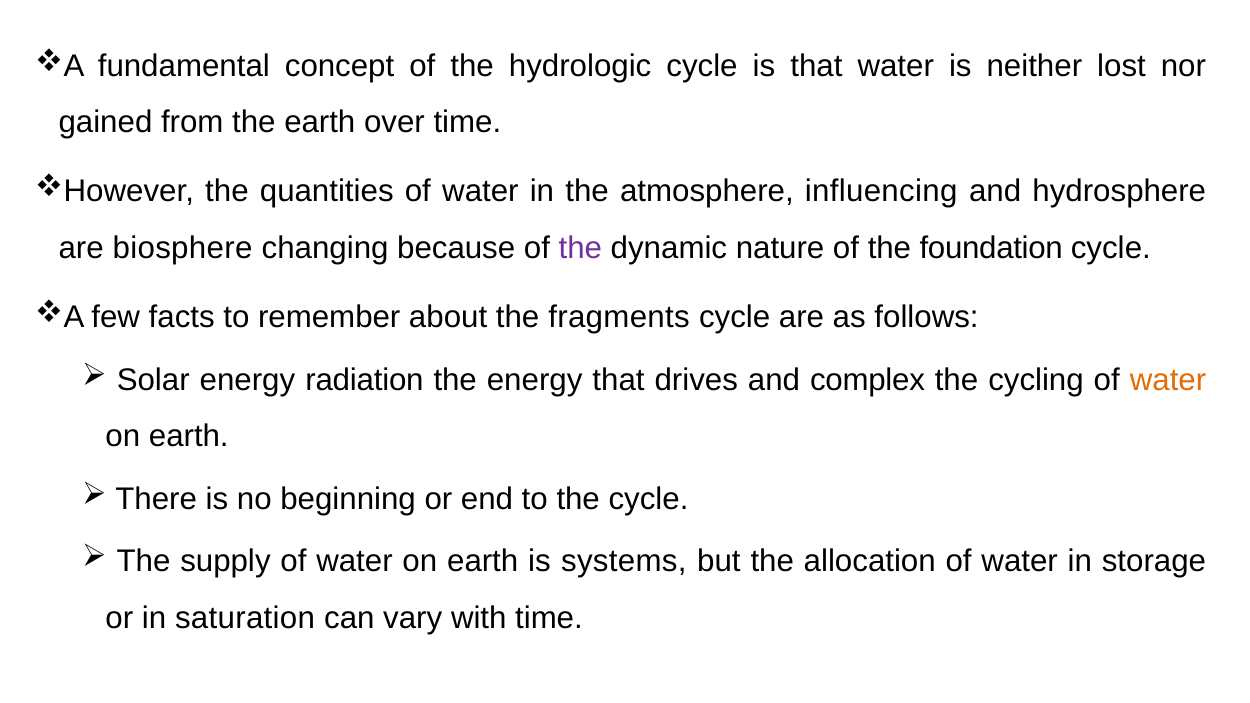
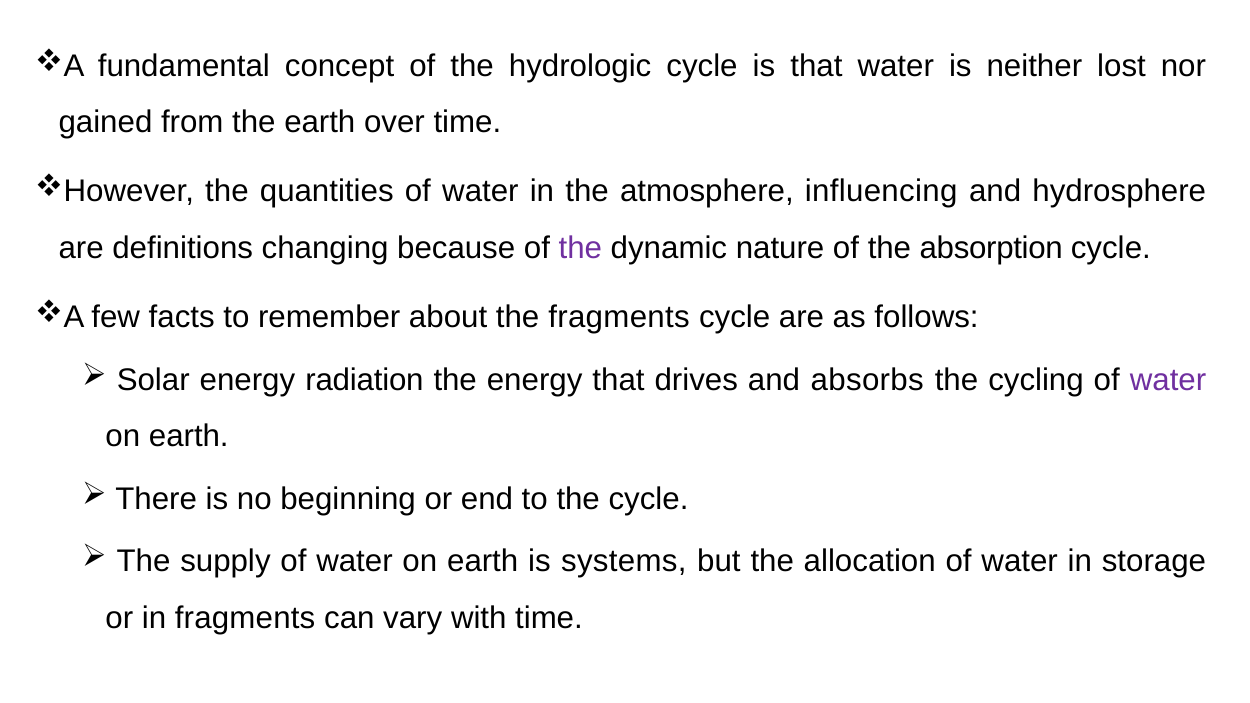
biosphere: biosphere -> definitions
foundation: foundation -> absorption
complex: complex -> absorbs
water at (1168, 380) colour: orange -> purple
in saturation: saturation -> fragments
